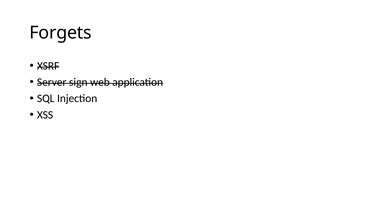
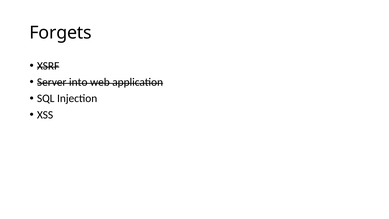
sign: sign -> into
